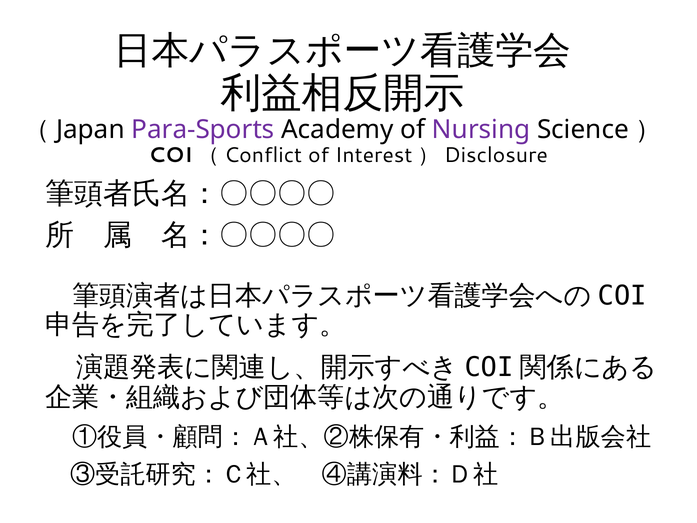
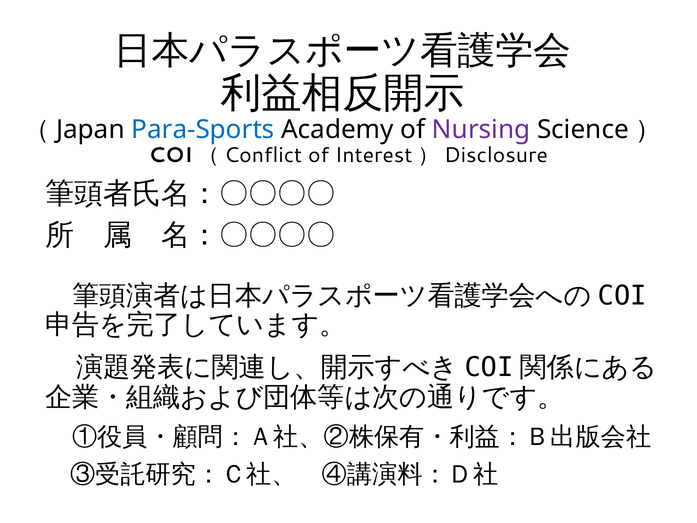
Para-Sports colour: purple -> blue
